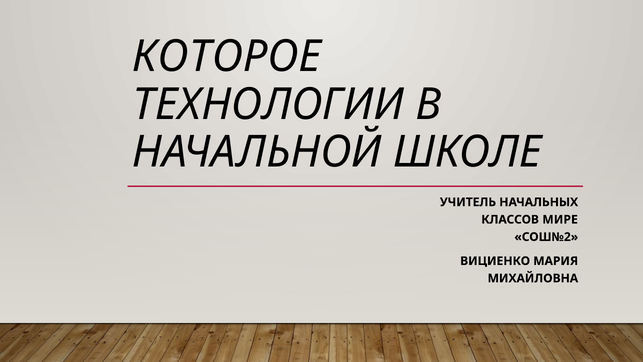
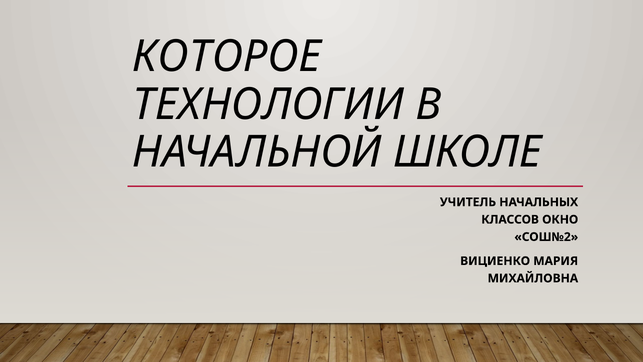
МИРЕ: МИРЕ -> ОКНО
